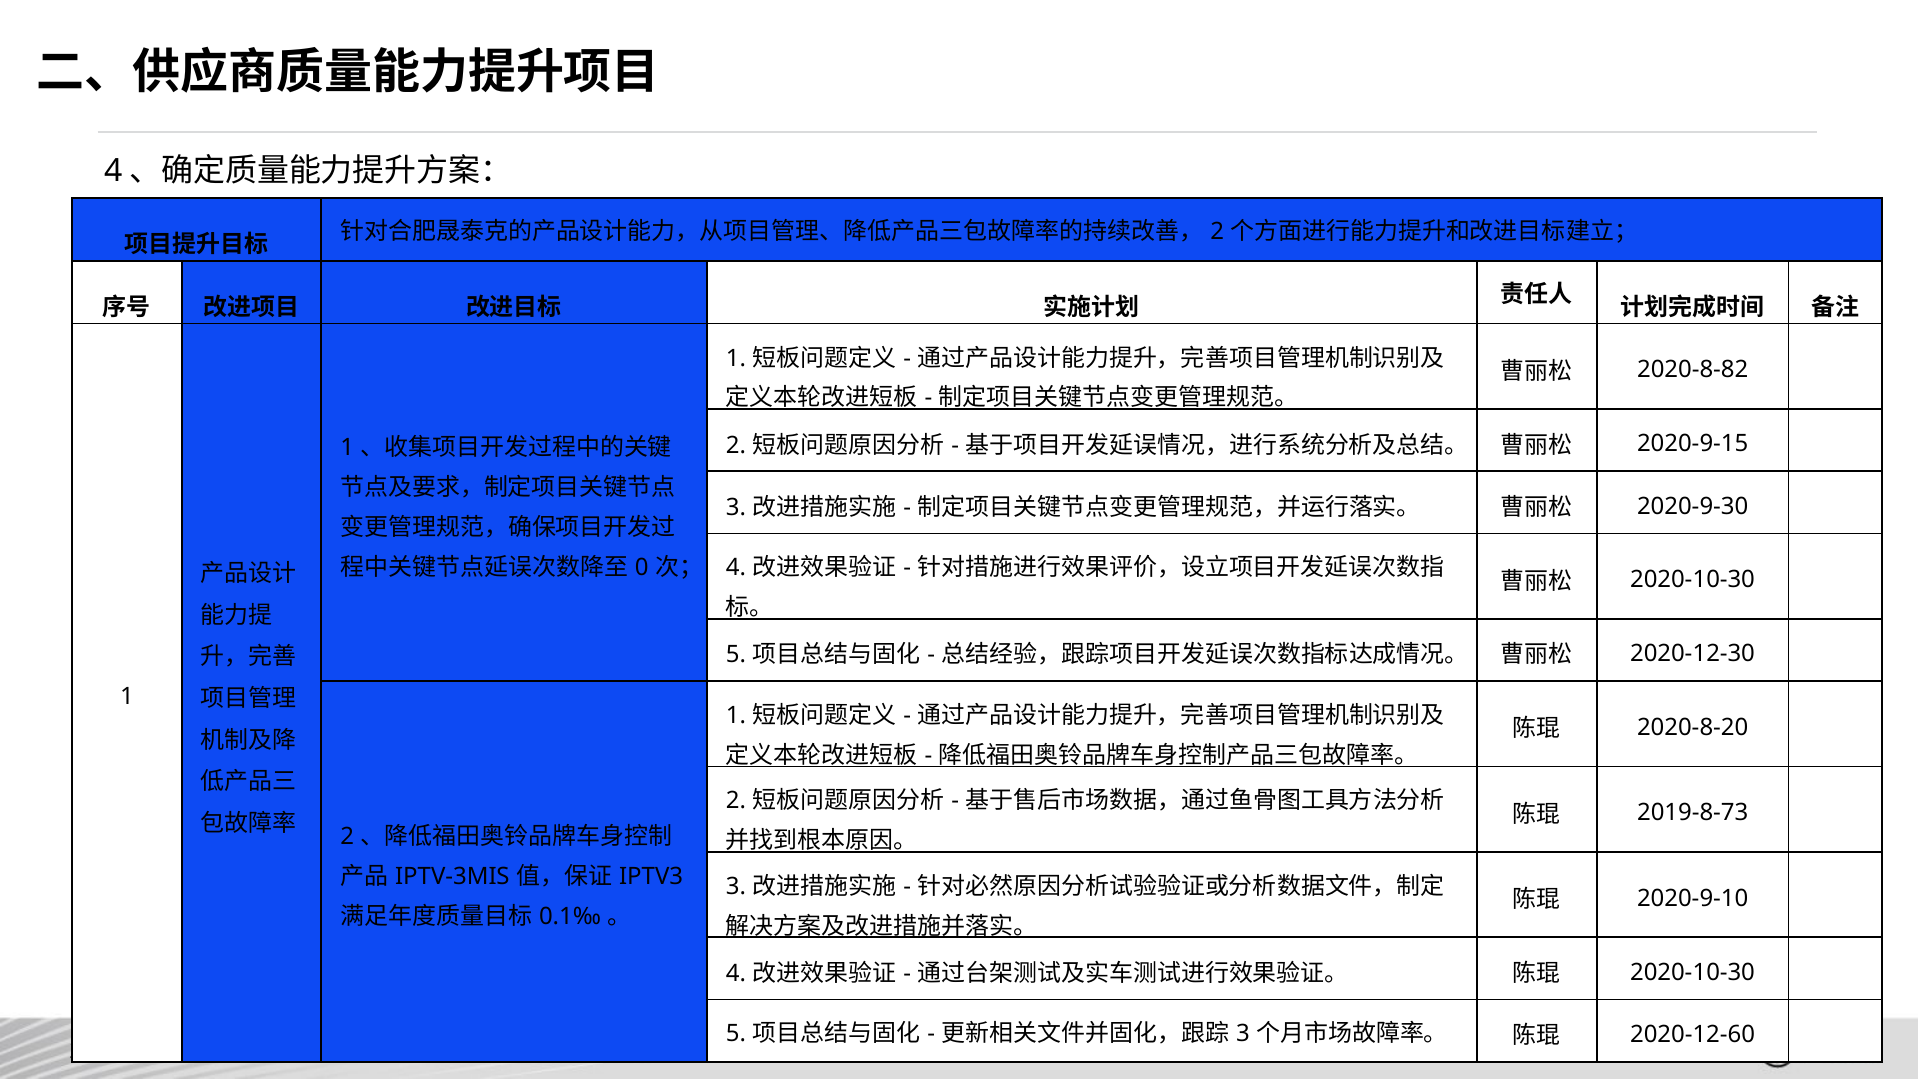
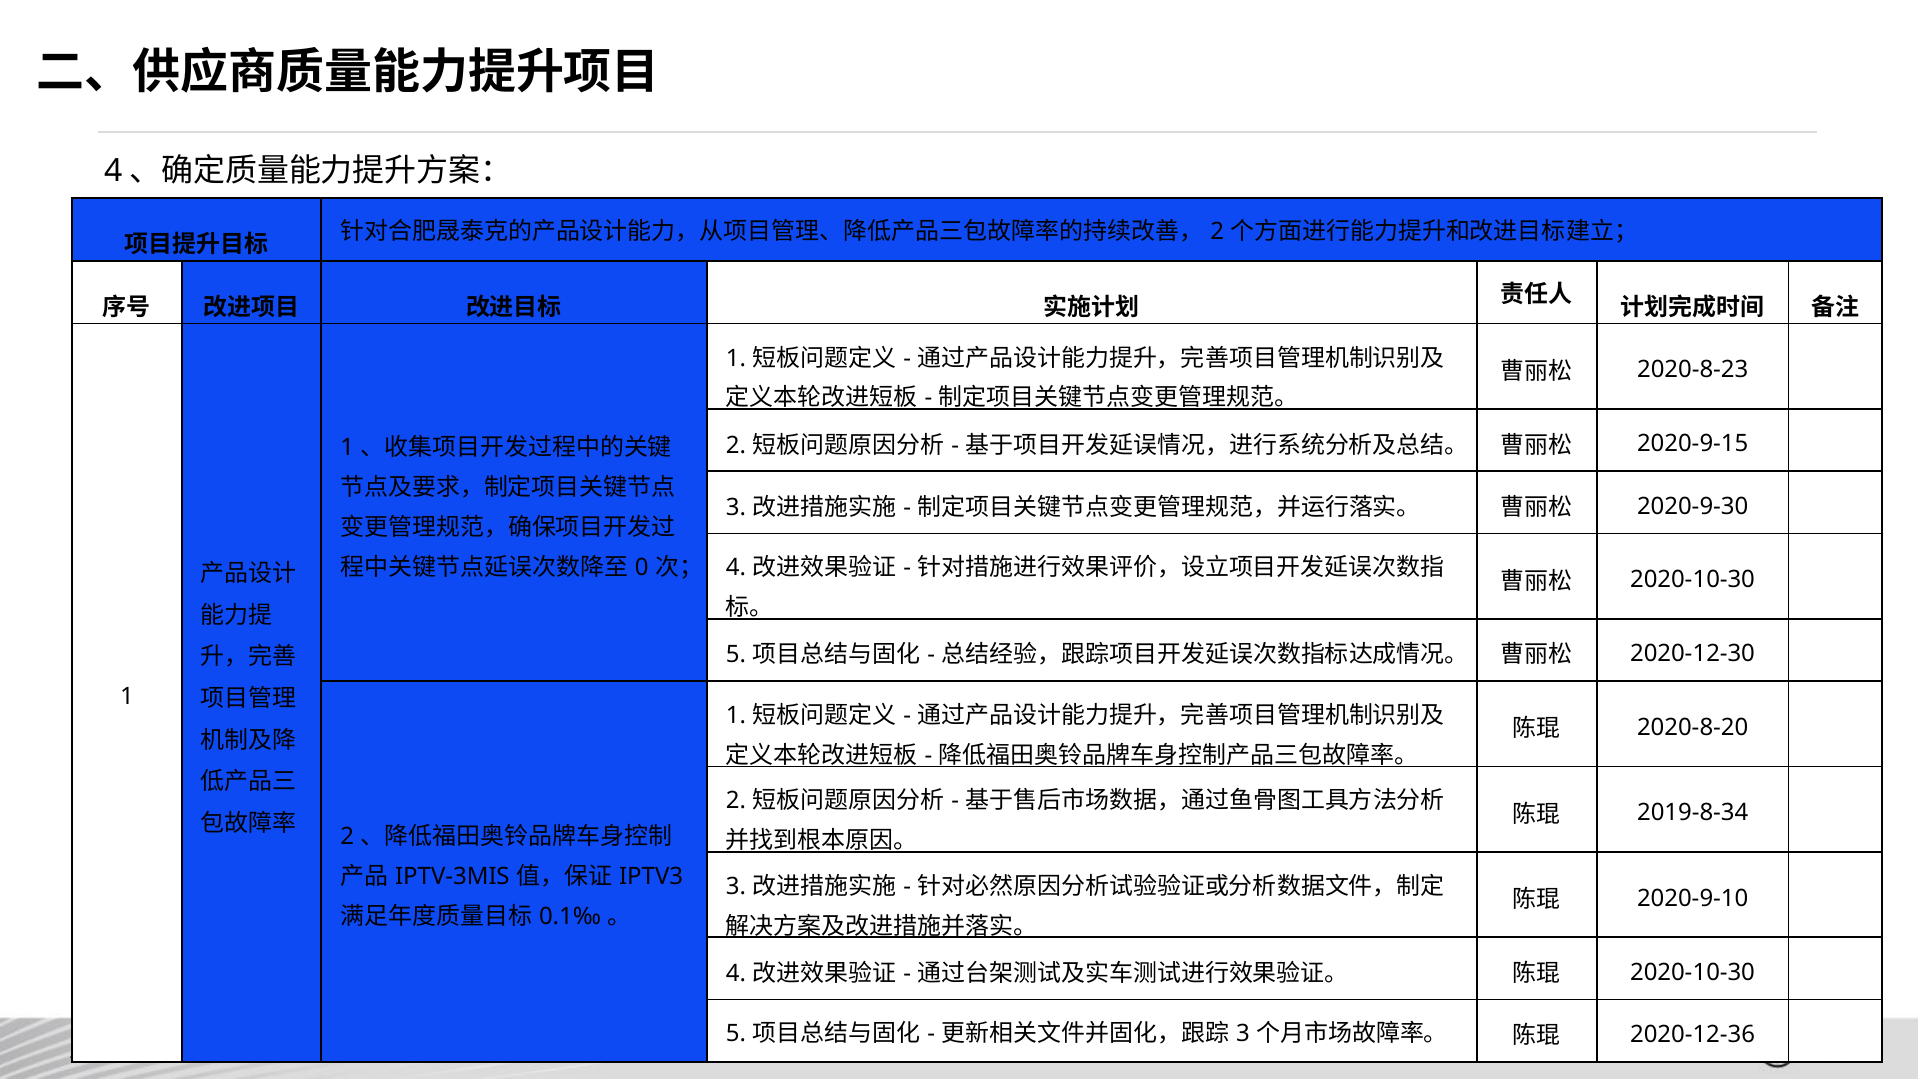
2020-8-82: 2020-8-82 -> 2020-8-23
2019-8-73: 2019-8-73 -> 2019-8-34
2020-12-60: 2020-12-60 -> 2020-12-36
